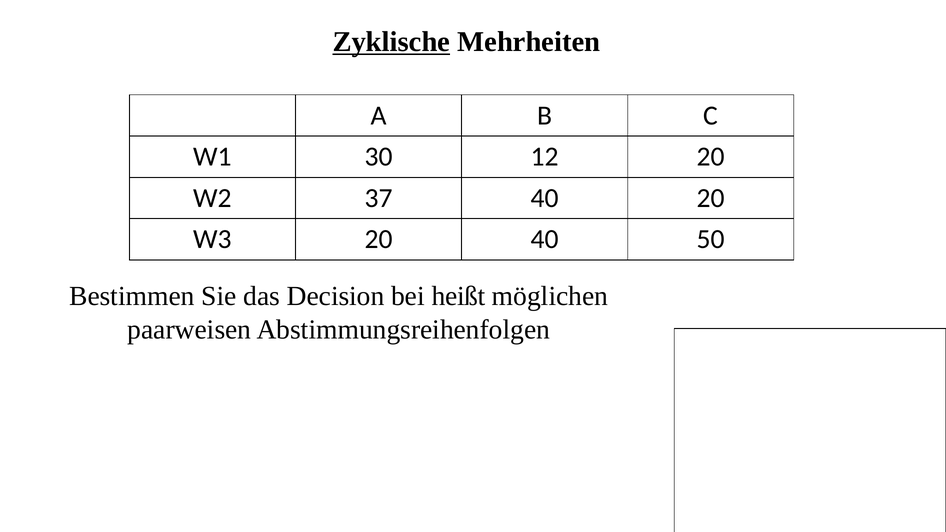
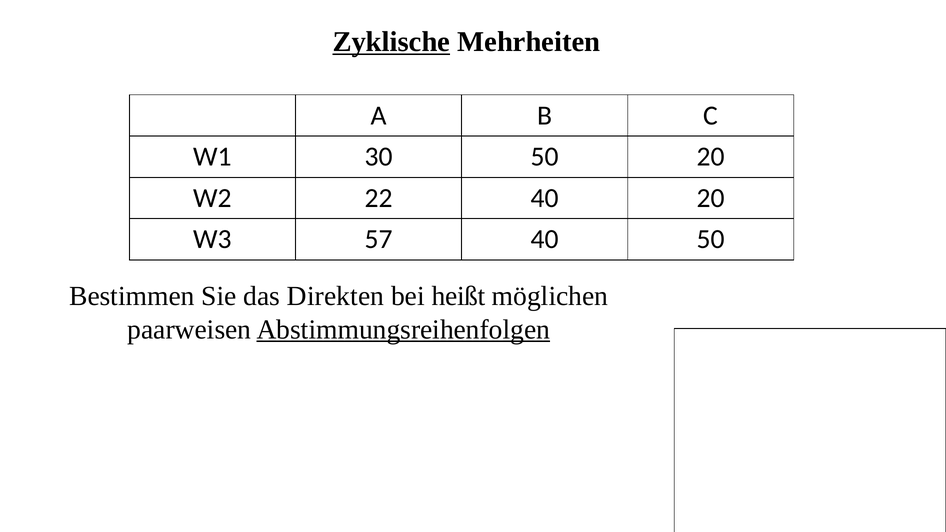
30 12: 12 -> 50
37: 37 -> 22
W3 20: 20 -> 57
Decision: Decision -> Direkten
Abstimmungsreihenfolgen underline: none -> present
